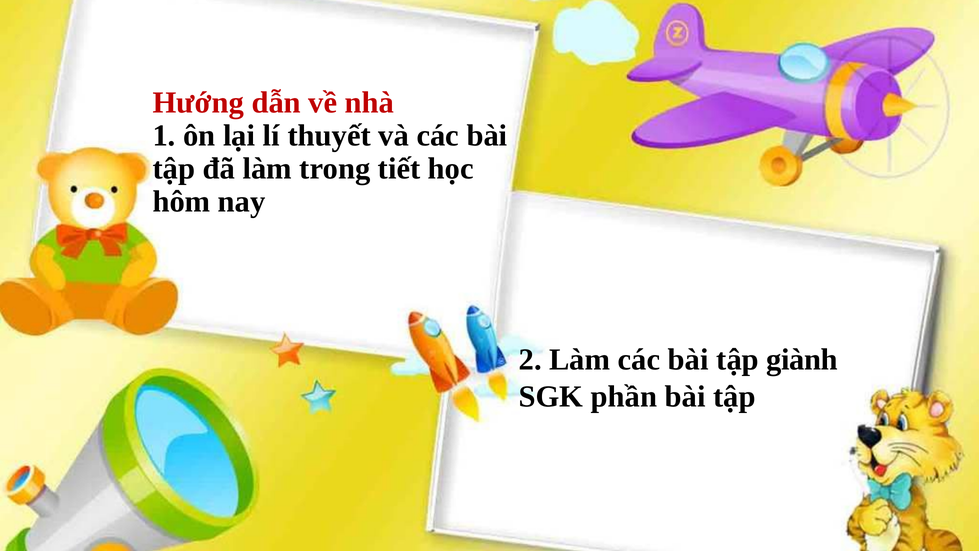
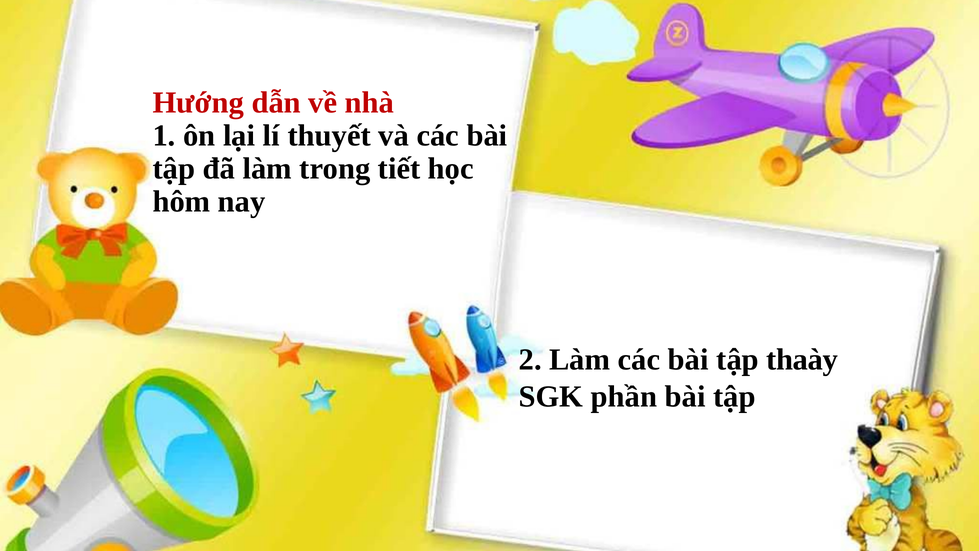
giành: giành -> thaày
